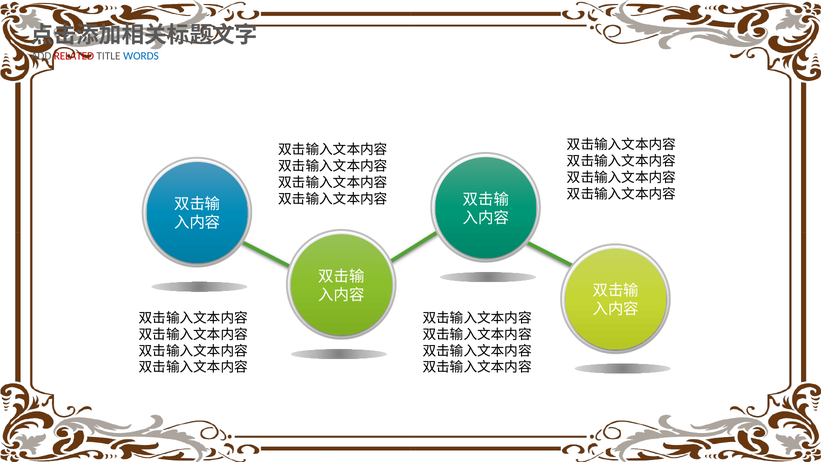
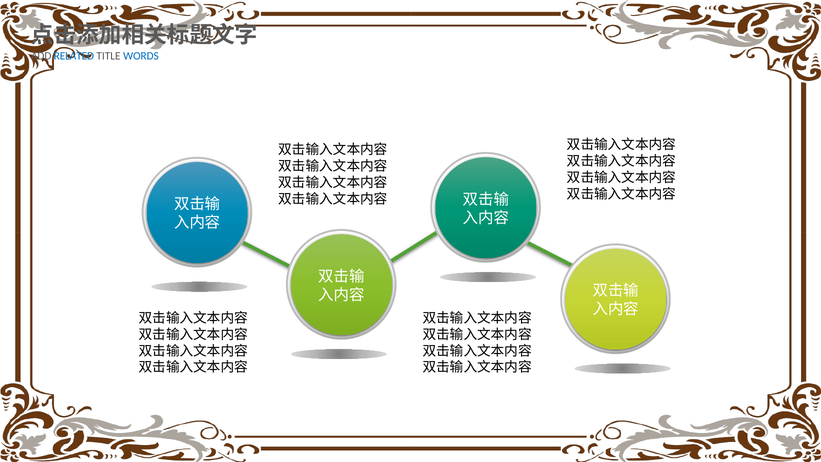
RELATED colour: red -> blue
